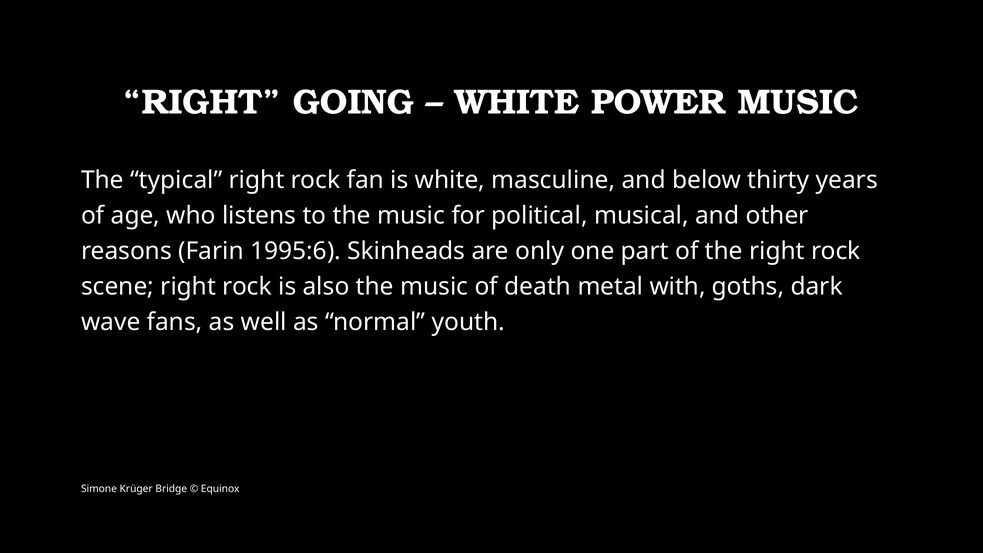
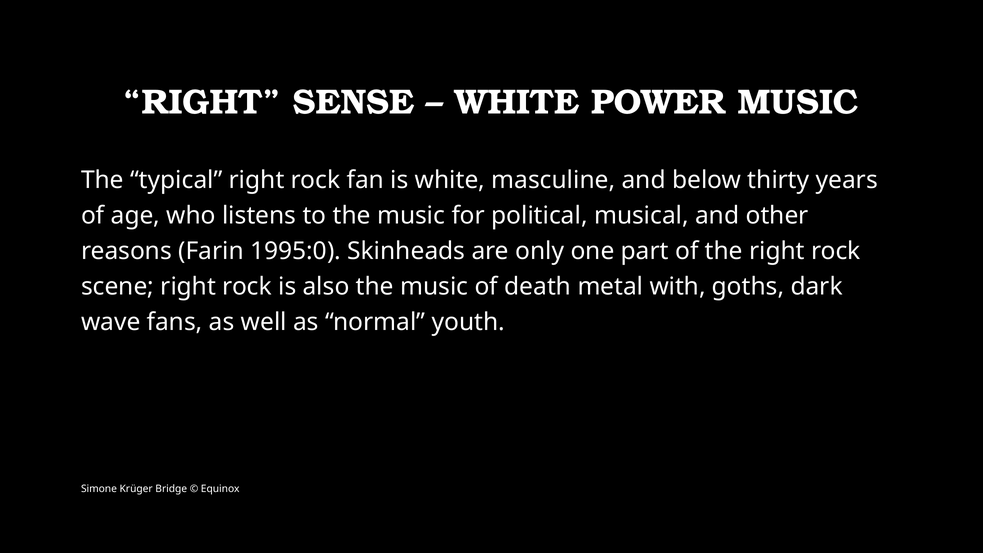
GOING: GOING -> SENSE
1995:6: 1995:6 -> 1995:0
